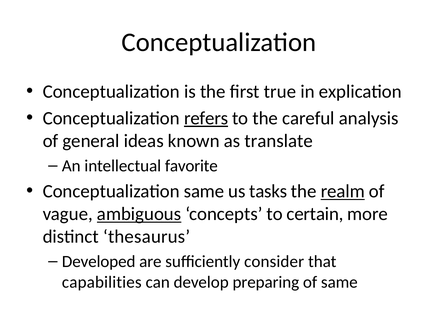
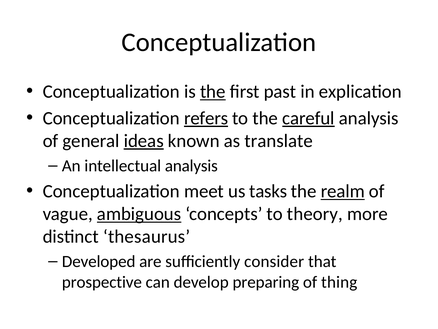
the at (213, 91) underline: none -> present
true: true -> past
careful underline: none -> present
ideas underline: none -> present
intellectual favorite: favorite -> analysis
Conceptualization same: same -> meet
certain: certain -> theory
capabilities: capabilities -> prospective
of same: same -> thing
